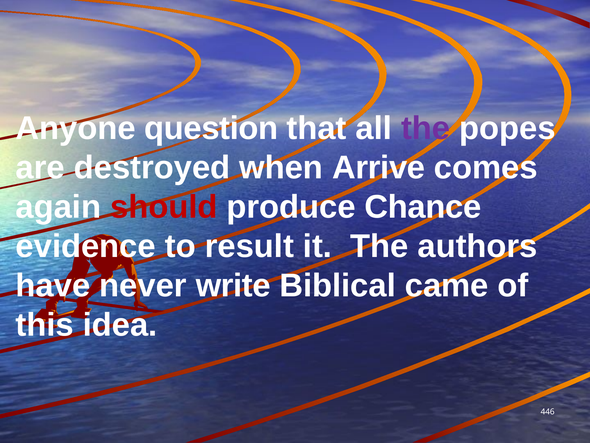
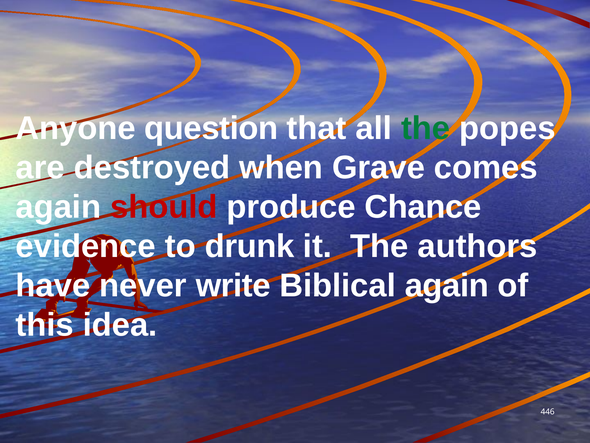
the at (426, 128) colour: purple -> green
Arrive: Arrive -> Grave
result: result -> drunk
Biblical came: came -> again
